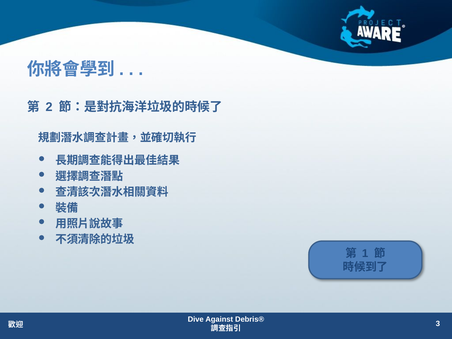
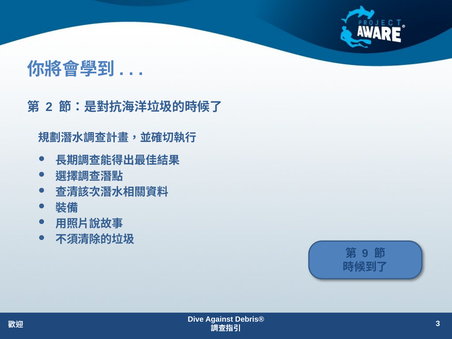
1: 1 -> 9
